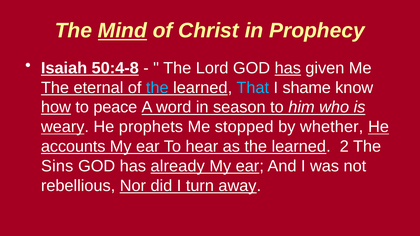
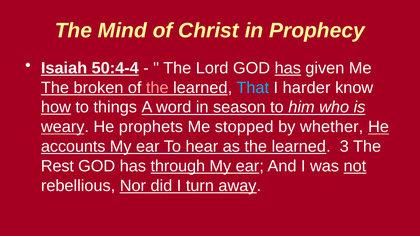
Mind underline: present -> none
50:4-8: 50:4-8 -> 50:4-4
eternal: eternal -> broken
the at (157, 88) colour: light blue -> pink
shame: shame -> harder
peace: peace -> things
2: 2 -> 3
Sins: Sins -> Rest
already: already -> through
not underline: none -> present
